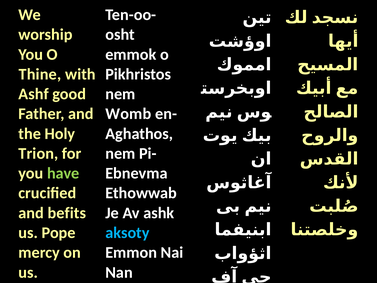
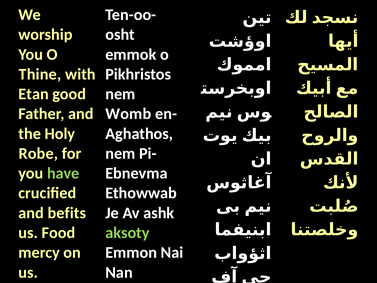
Ashf: Ashf -> Etan
Trion: Trion -> Robe
Pope: Pope -> Food
aksoty colour: light blue -> light green
